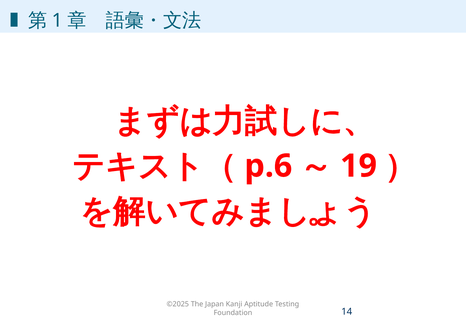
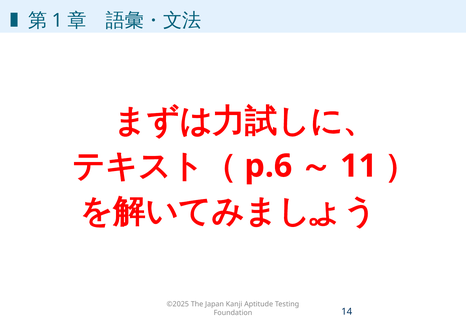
19: 19 -> 11
